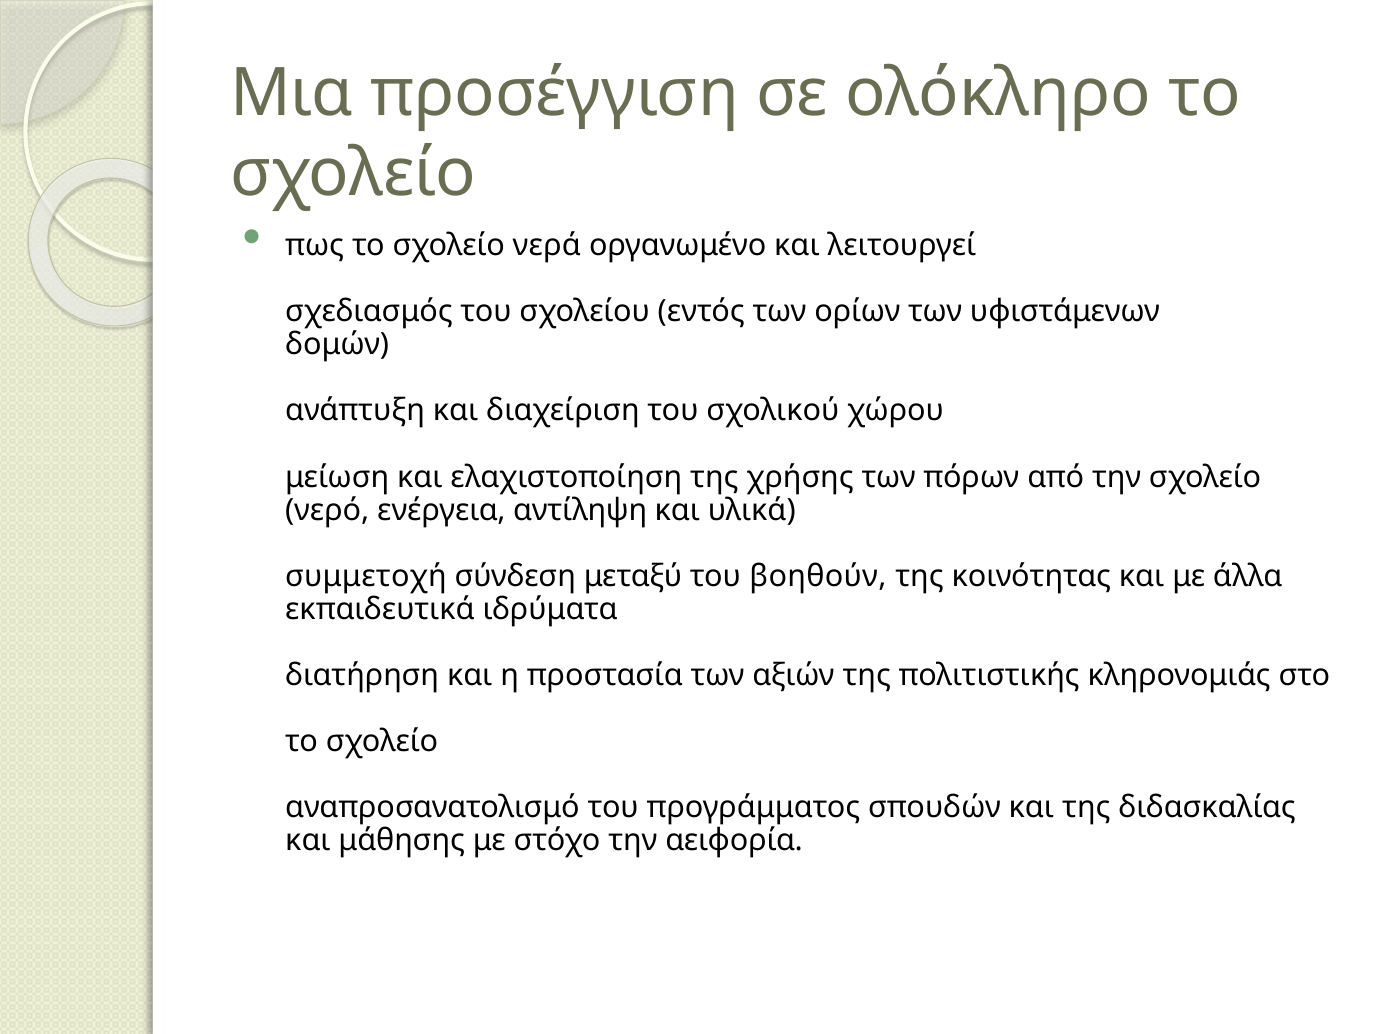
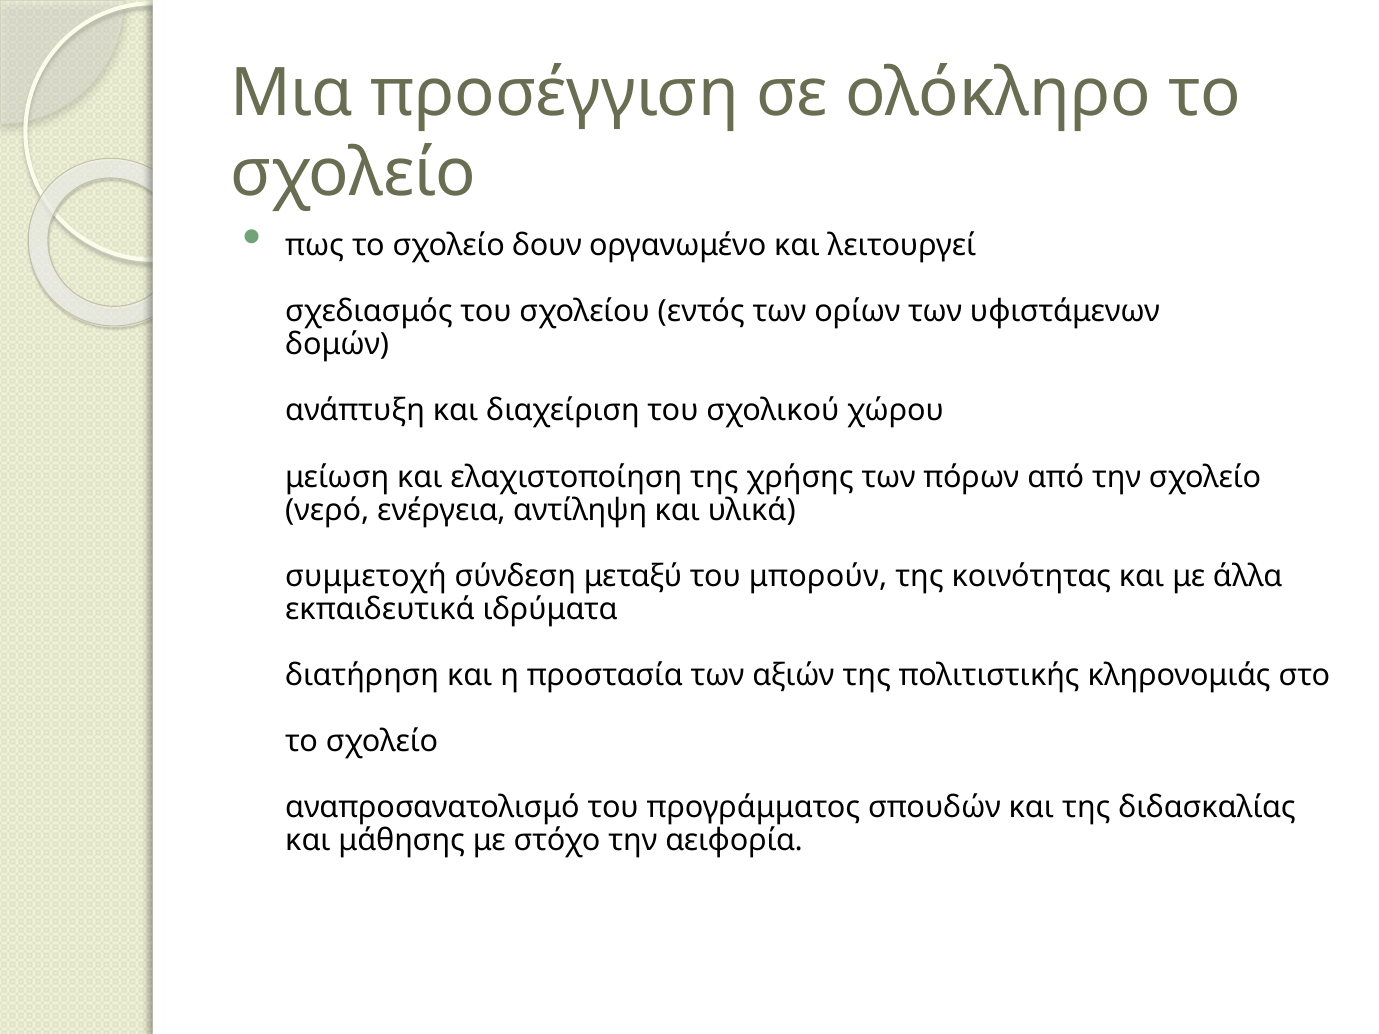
νερά: νερά -> δουν
βοηθούν: βοηθούν -> μπορούν
